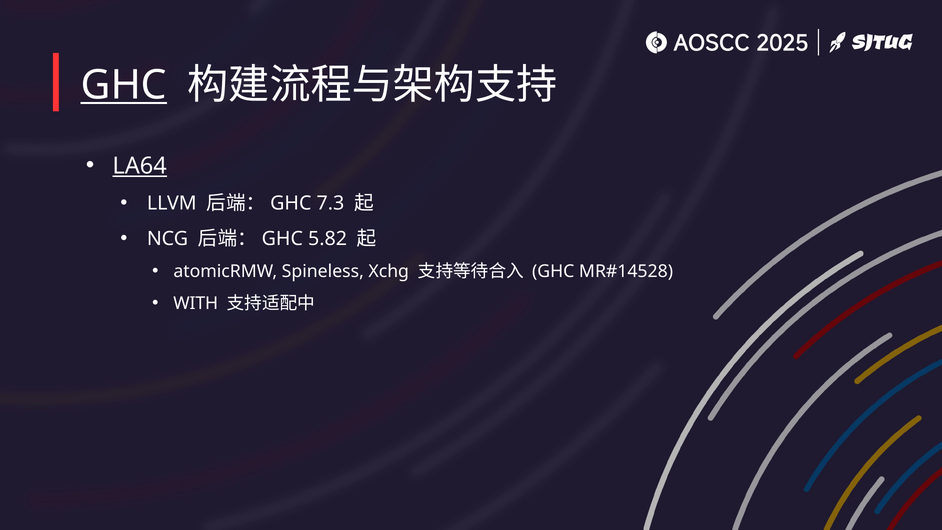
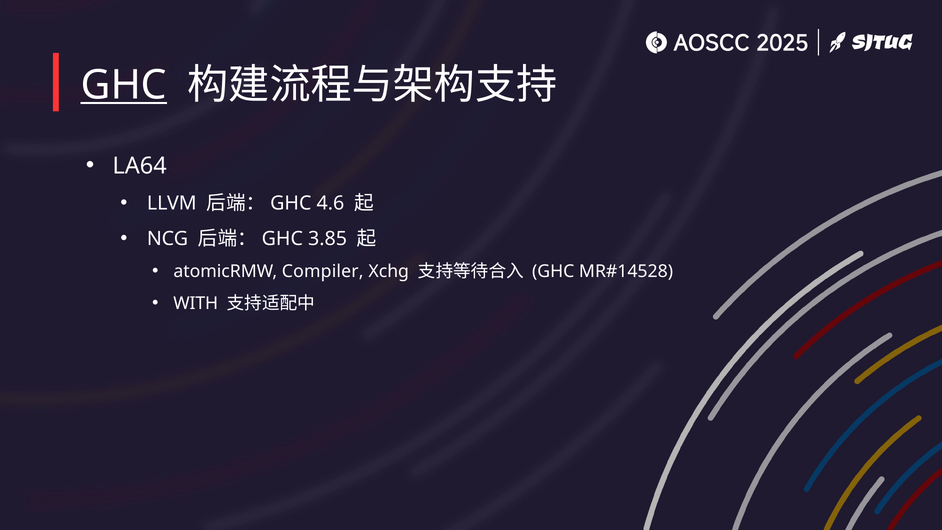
LA64 underline: present -> none
7.3: 7.3 -> 4.6
5.82: 5.82 -> 3.85
Spineless: Spineless -> Compiler
